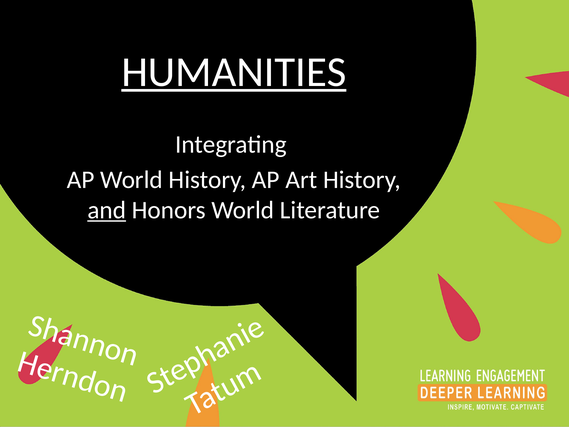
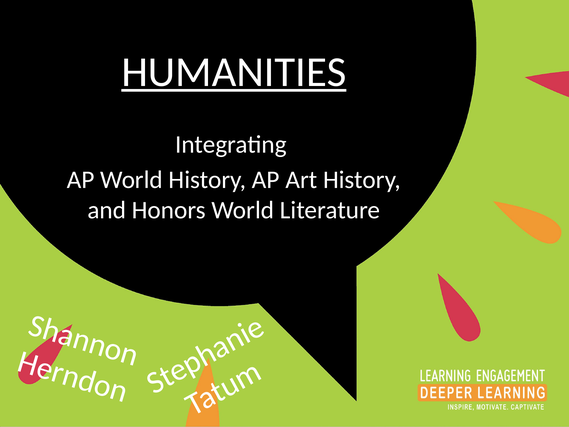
and underline: present -> none
